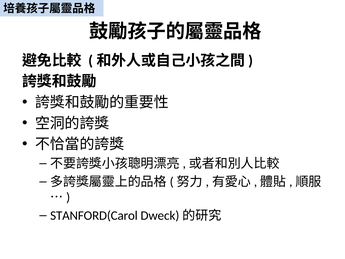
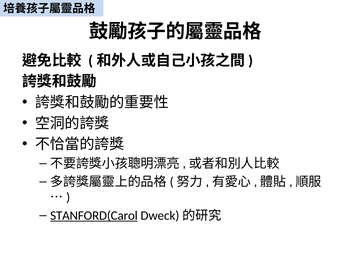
STANFORD(Carol underline: none -> present
